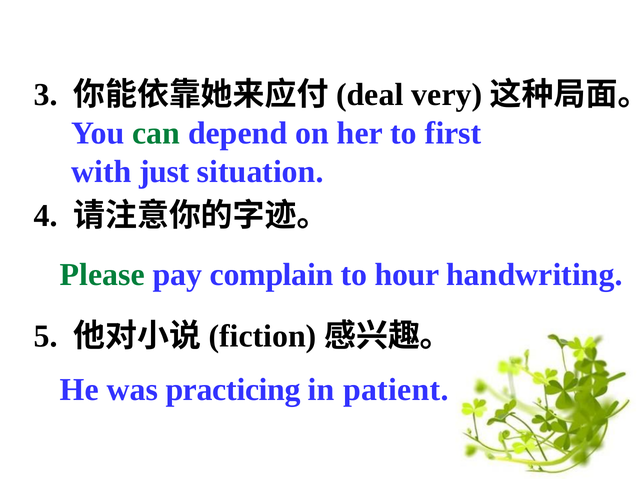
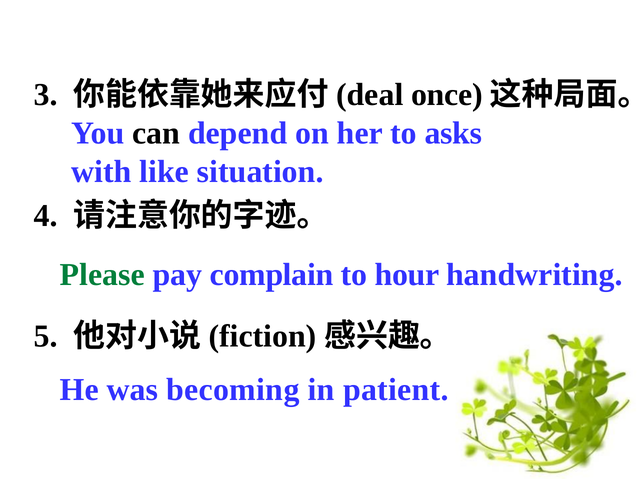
very: very -> once
can colour: green -> black
first: first -> asks
just: just -> like
practicing: practicing -> becoming
